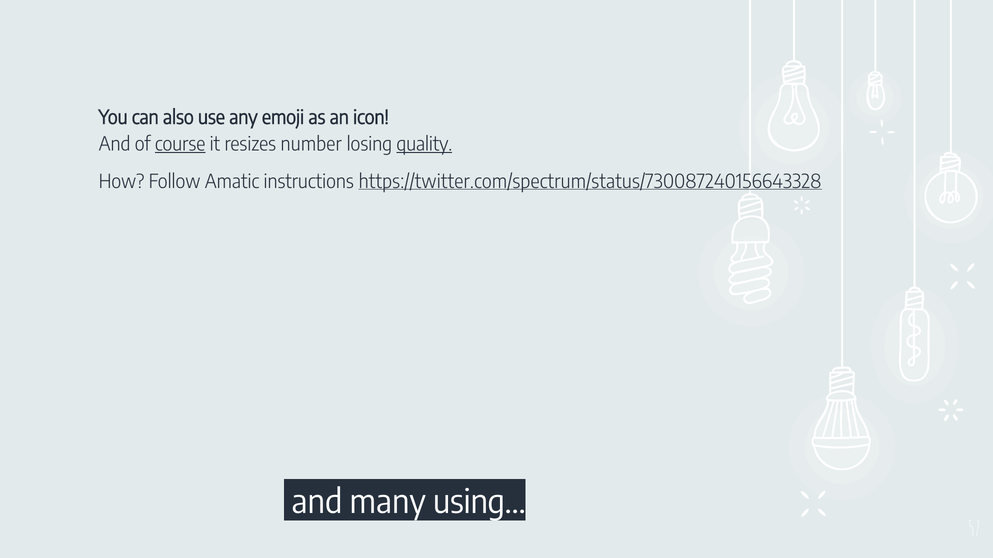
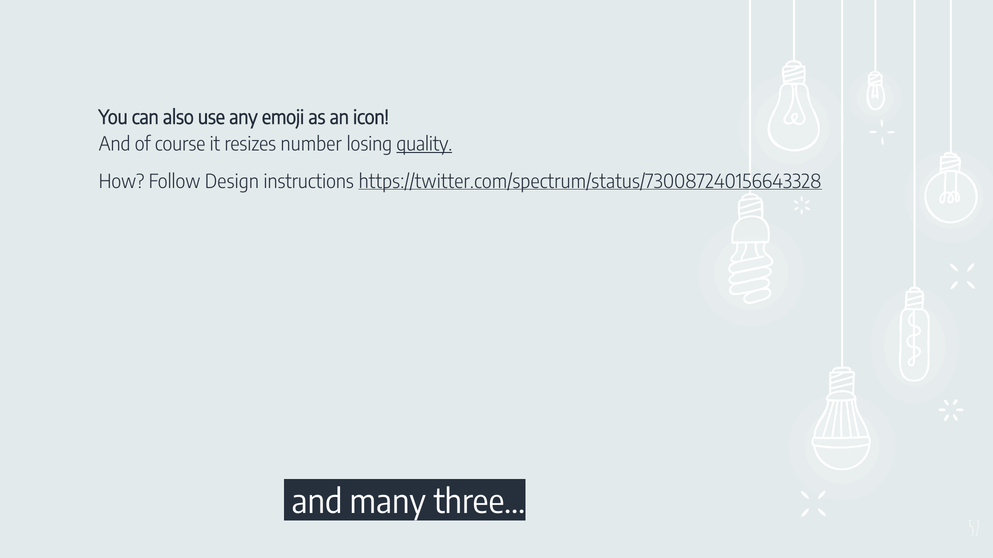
course underline: present -> none
Amatic: Amatic -> Design
using: using -> three
